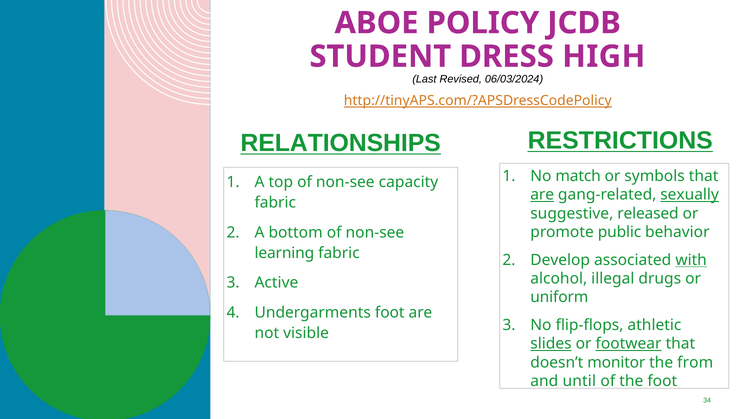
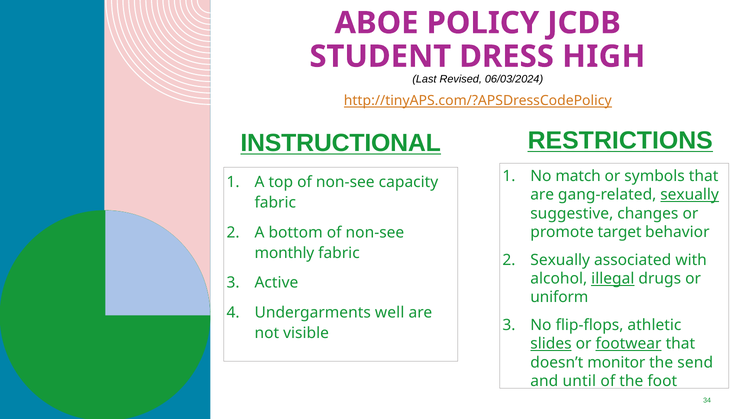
RELATIONSHIPS: RELATIONSHIPS -> INSTRUCTIONAL
are at (542, 195) underline: present -> none
released: released -> changes
public: public -> target
learning: learning -> monthly
Develop at (560, 260): Develop -> Sexually
with underline: present -> none
illegal underline: none -> present
Undergarments foot: foot -> well
from: from -> send
